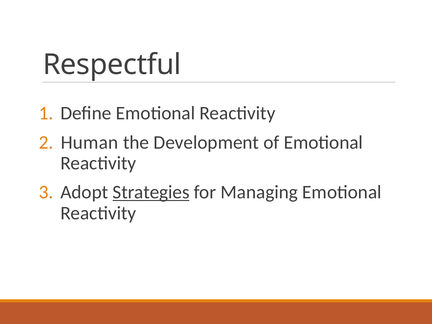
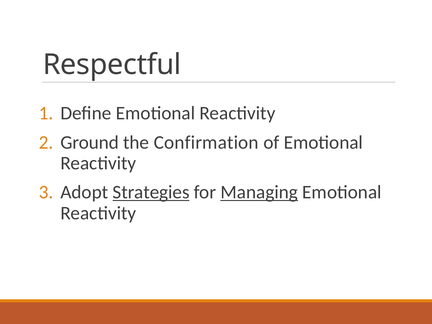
Human: Human -> Ground
Development: Development -> Confirmation
Managing underline: none -> present
